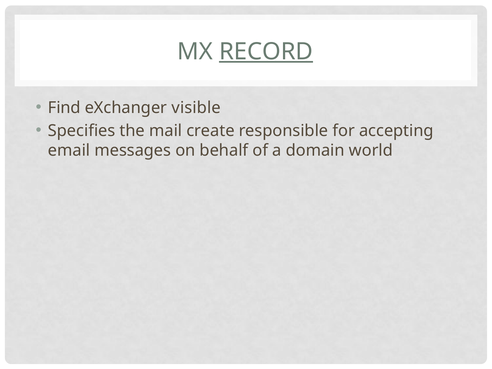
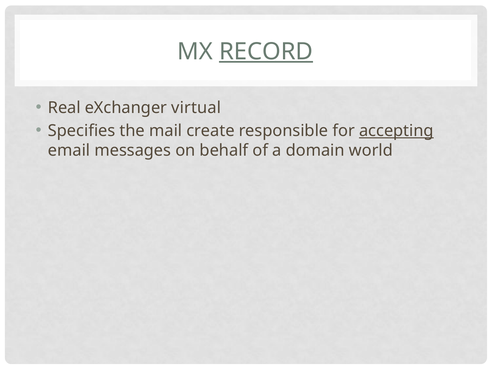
Find: Find -> Real
visible: visible -> virtual
accepting underline: none -> present
